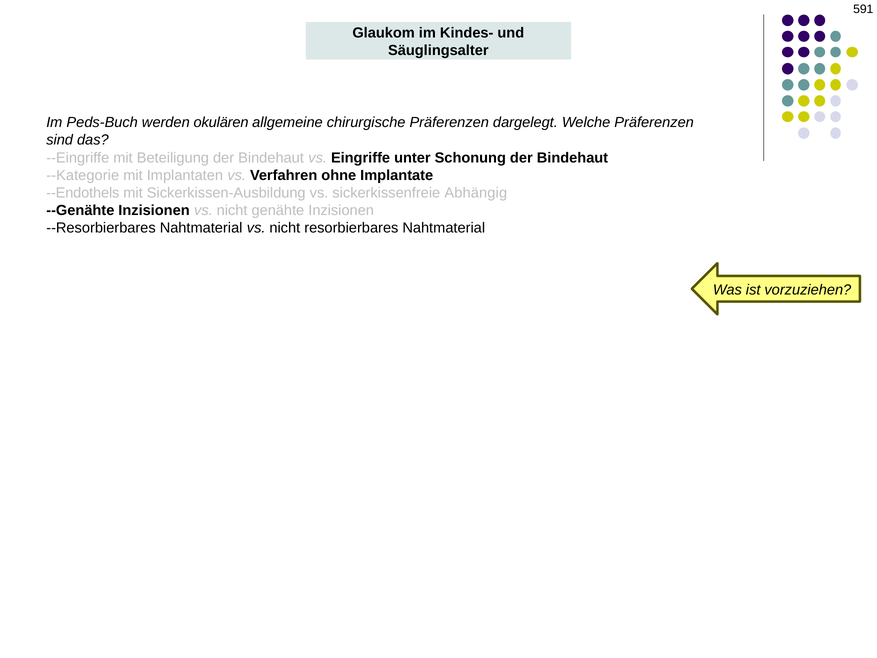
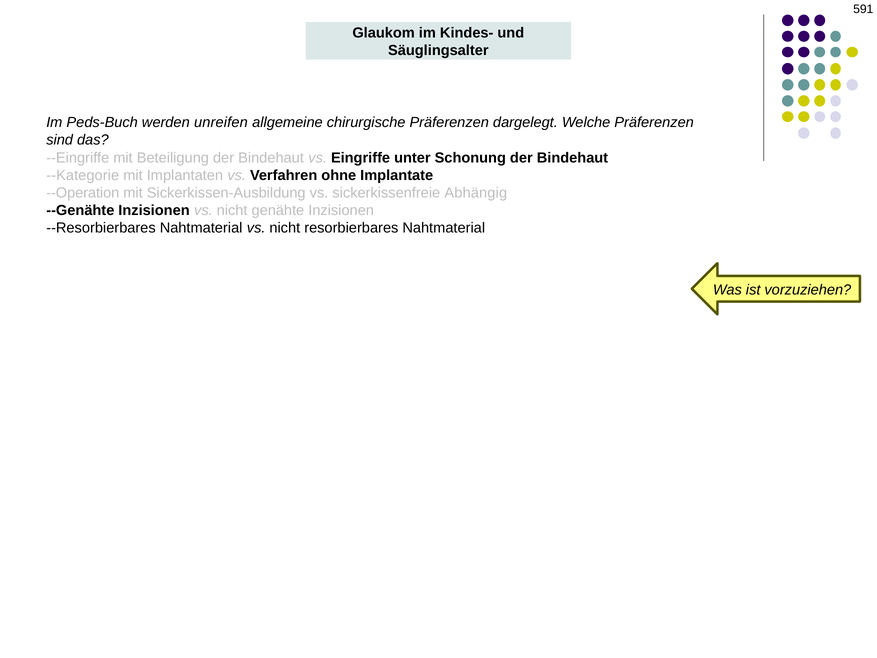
okulären: okulären -> unreifen
--Endothels: --Endothels -> --Operation
